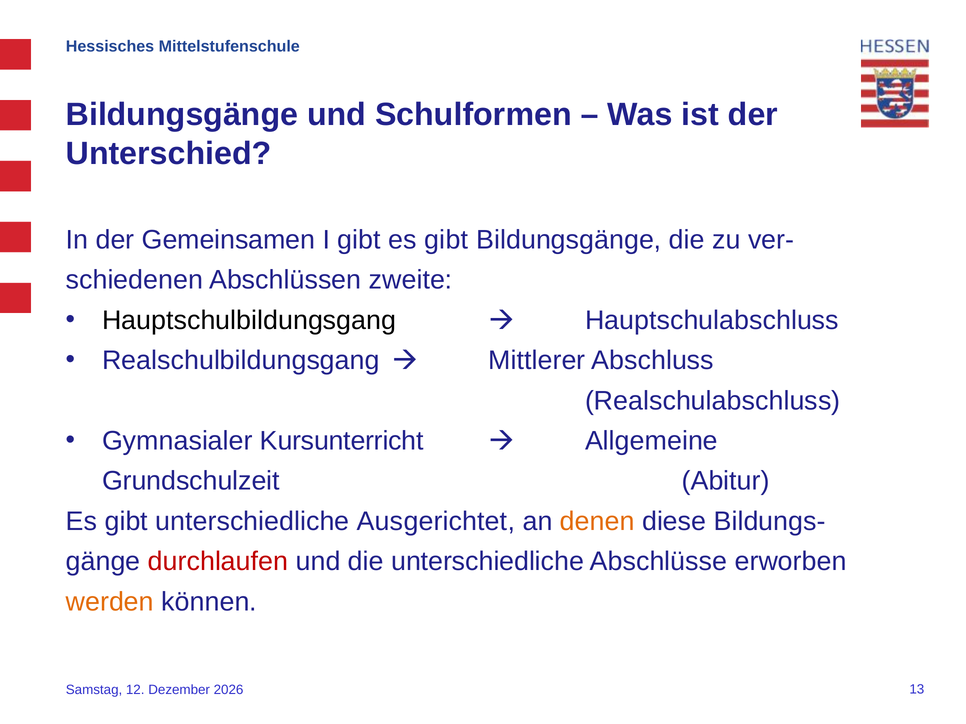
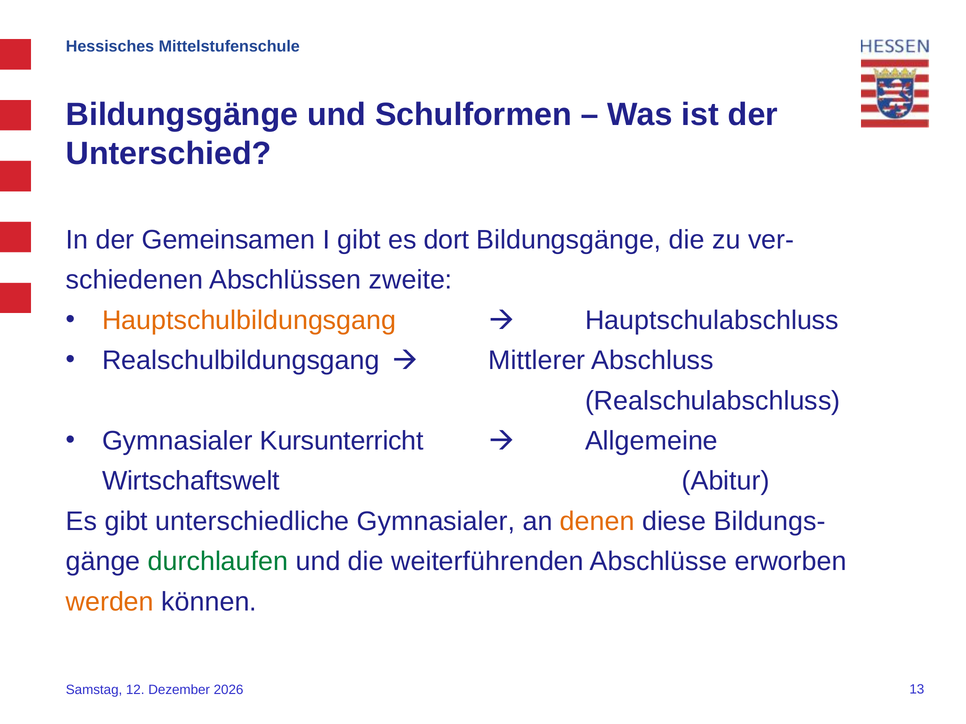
gibt es gibt: gibt -> dort
Hauptschulbildungsgang colour: black -> orange
Grundschulzeit: Grundschulzeit -> Wirtschaftswelt
unterschiedliche Ausgerichtet: Ausgerichtet -> Gymnasialer
durchlaufen colour: red -> green
die unterschiedliche: unterschiedliche -> weiterführenden
